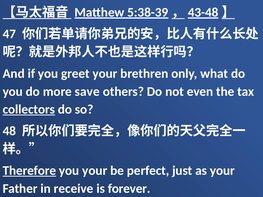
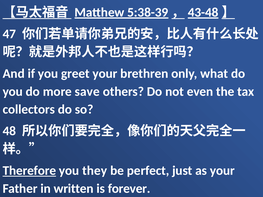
collectors underline: present -> none
you your: your -> they
receive: receive -> written
